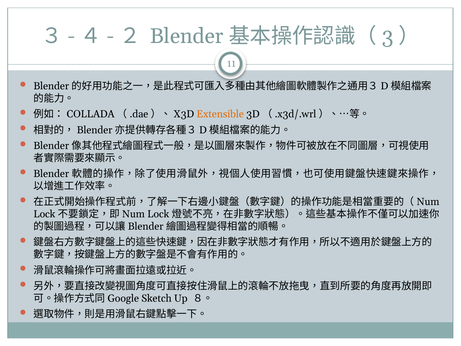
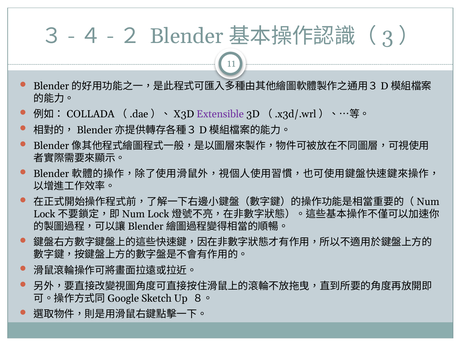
Extensible colour: orange -> purple
